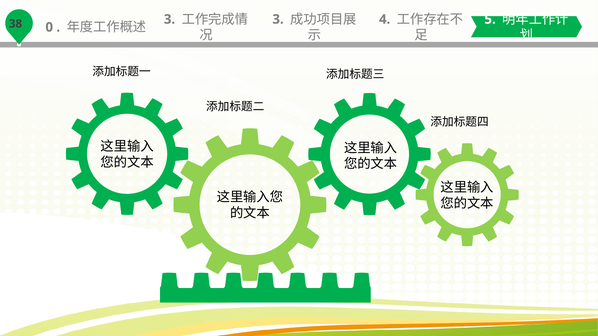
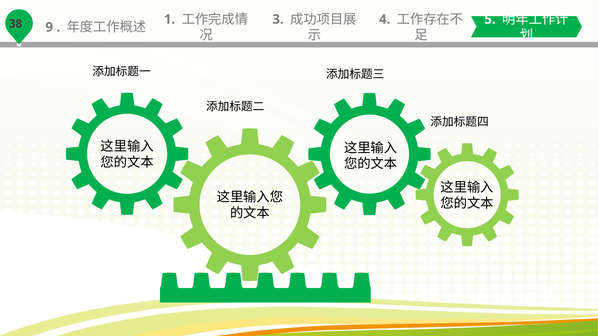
0: 0 -> 9
3 at (170, 19): 3 -> 1
